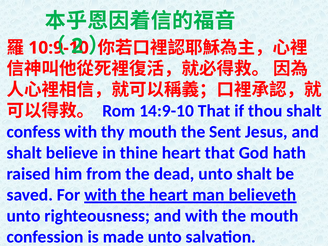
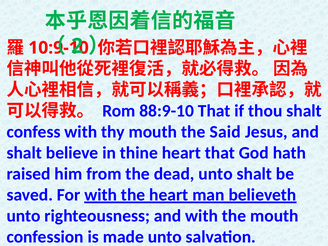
14:9-10: 14:9-10 -> 88:9-10
Sent: Sent -> Said
